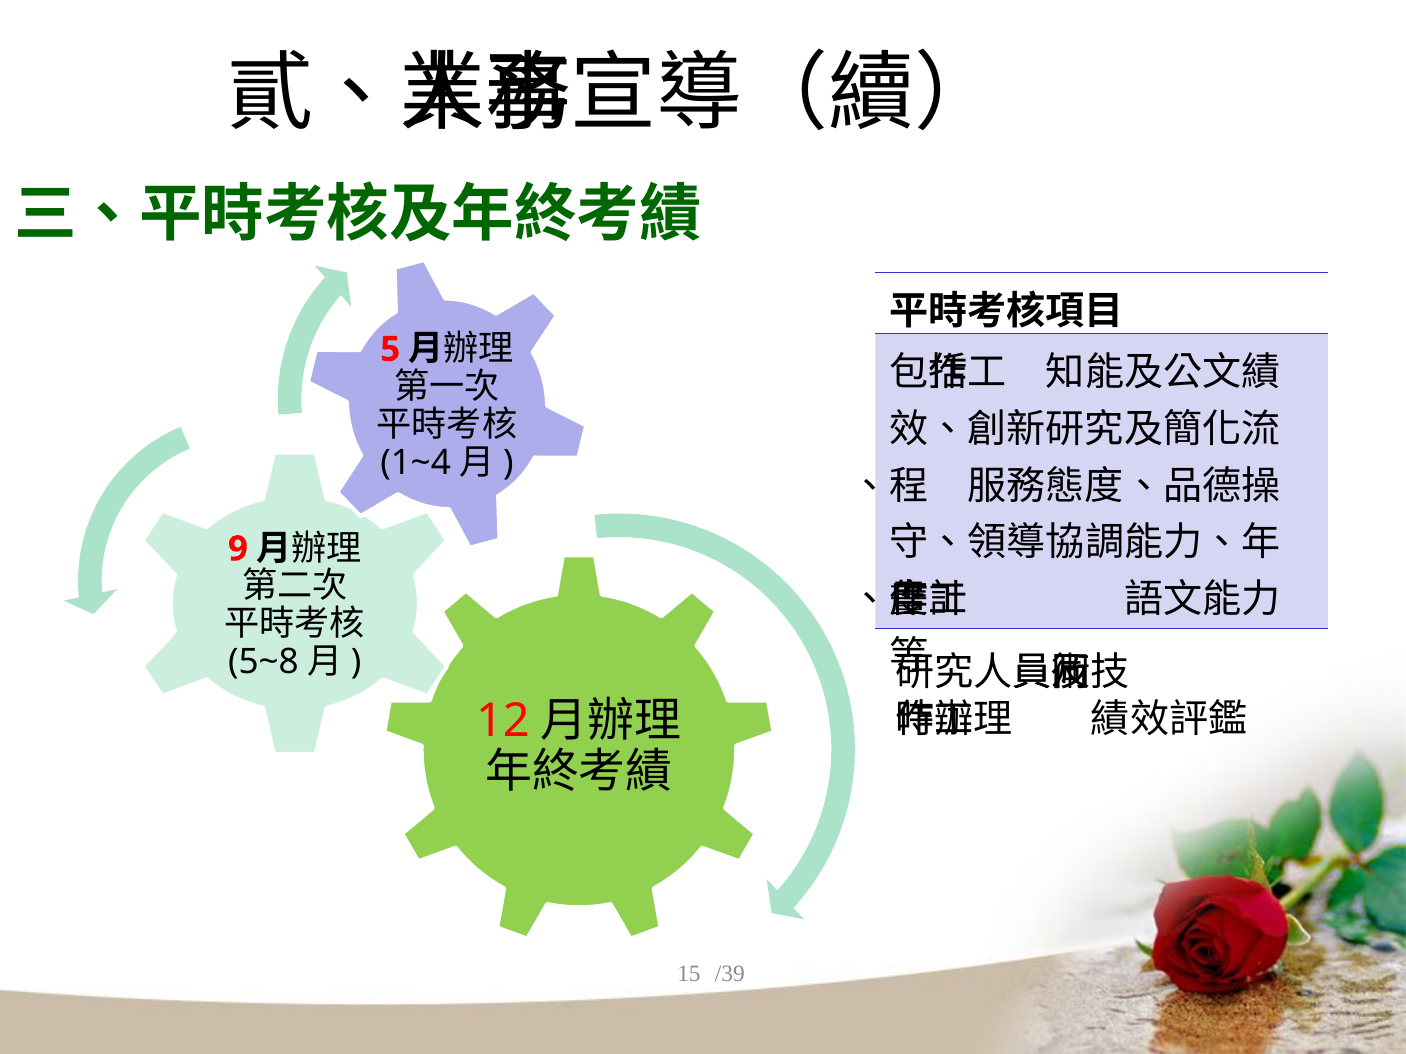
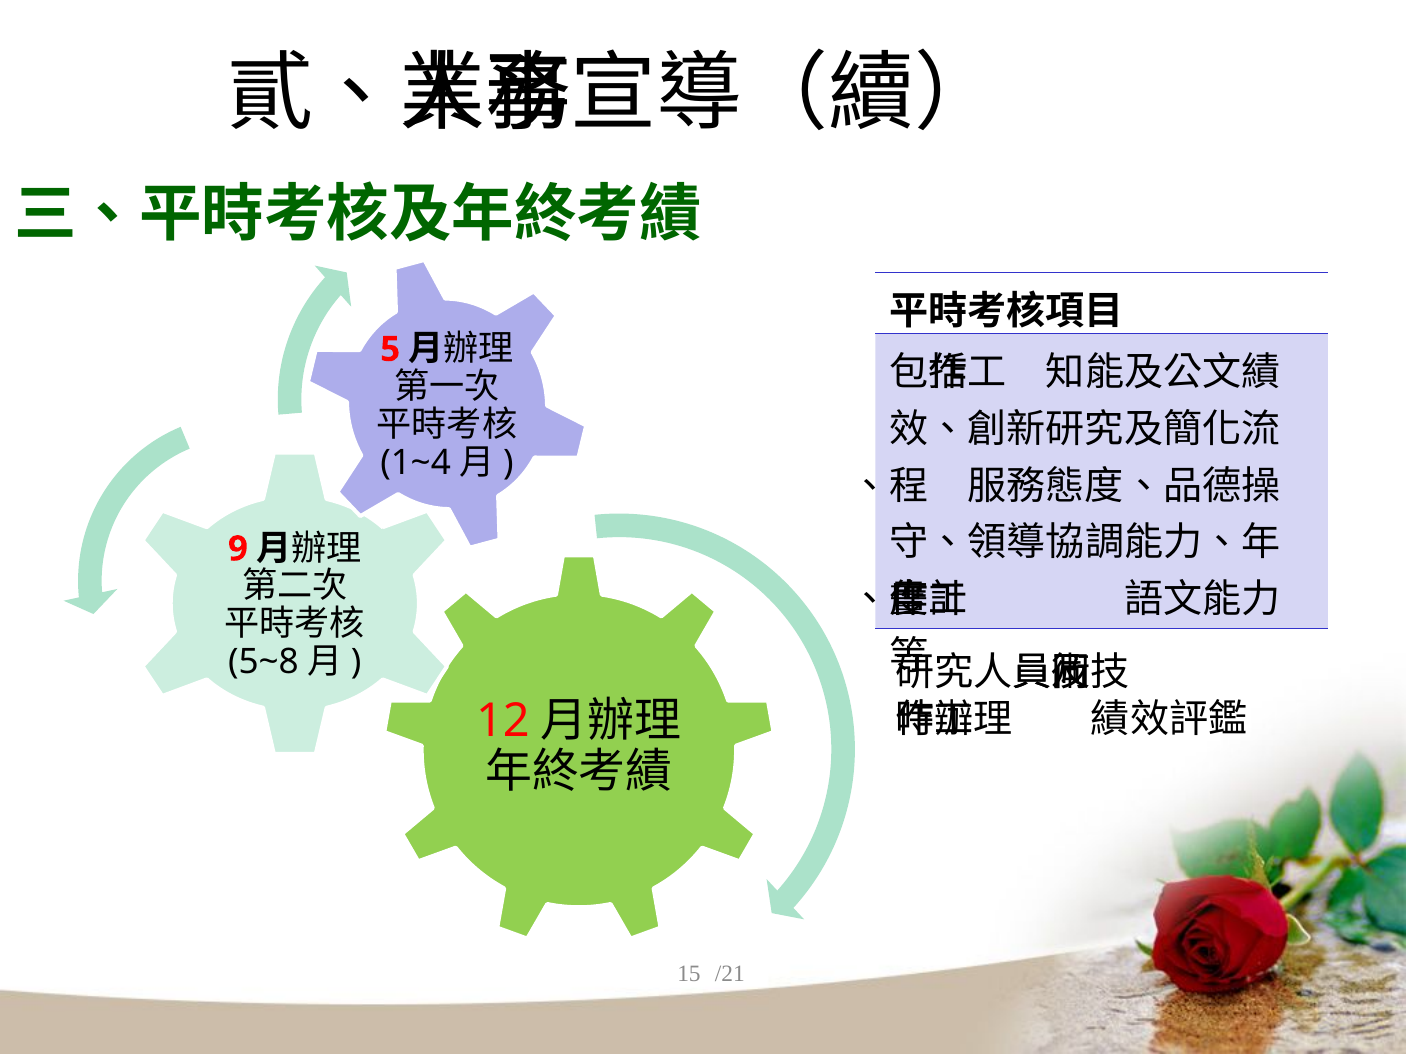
/39: /39 -> /21
